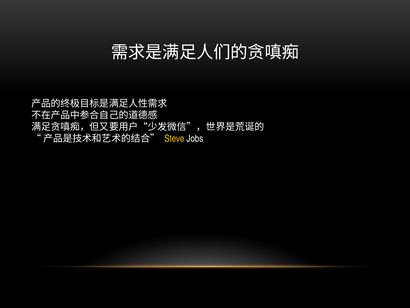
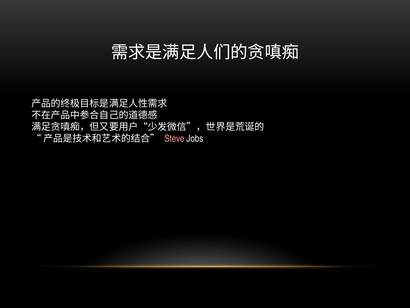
Steve colour: yellow -> pink
